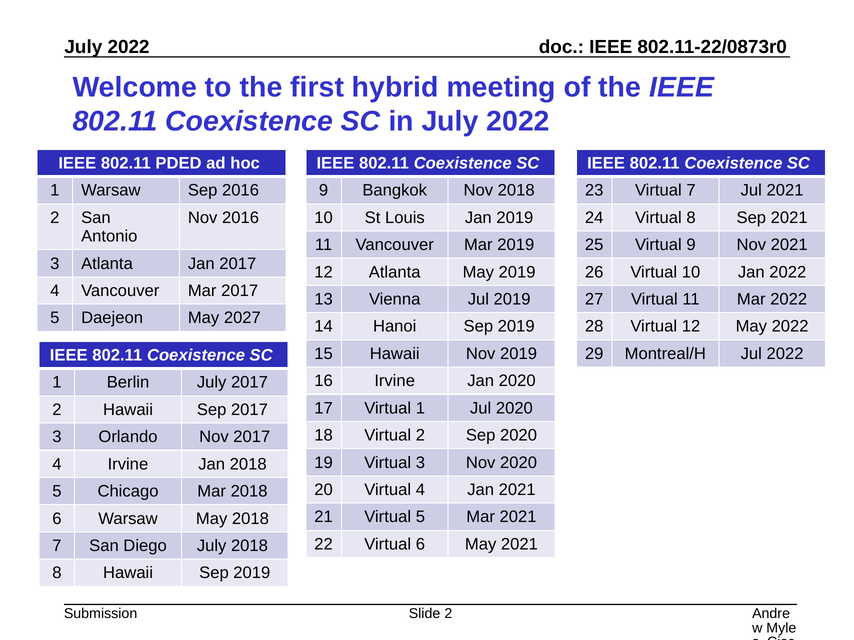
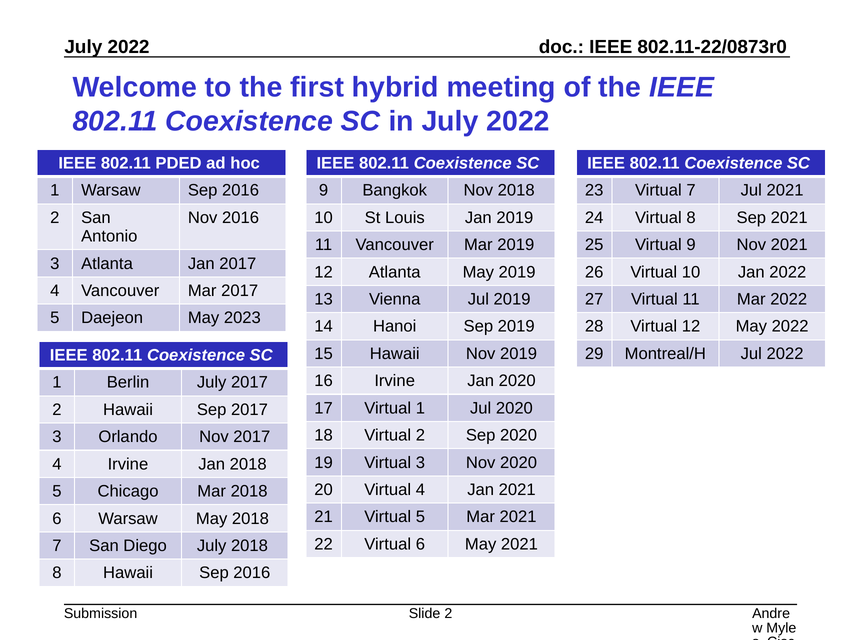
2027: 2027 -> 2023
Hawaii Sep 2019: 2019 -> 2016
